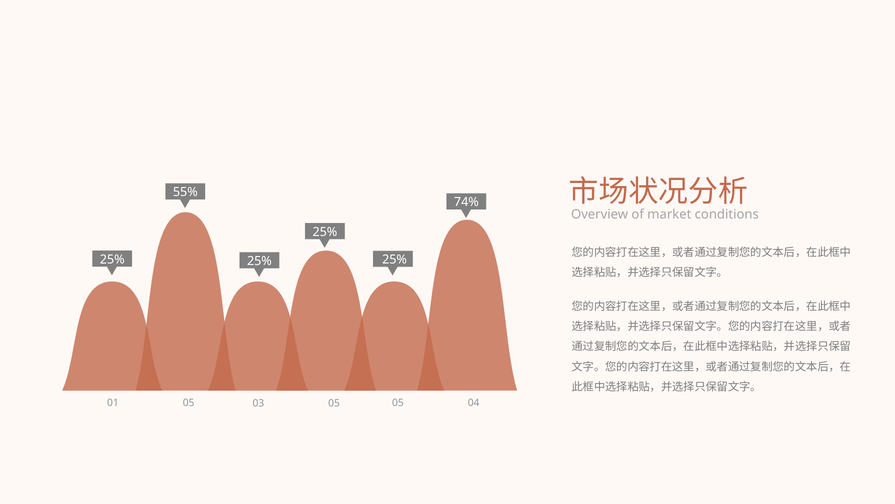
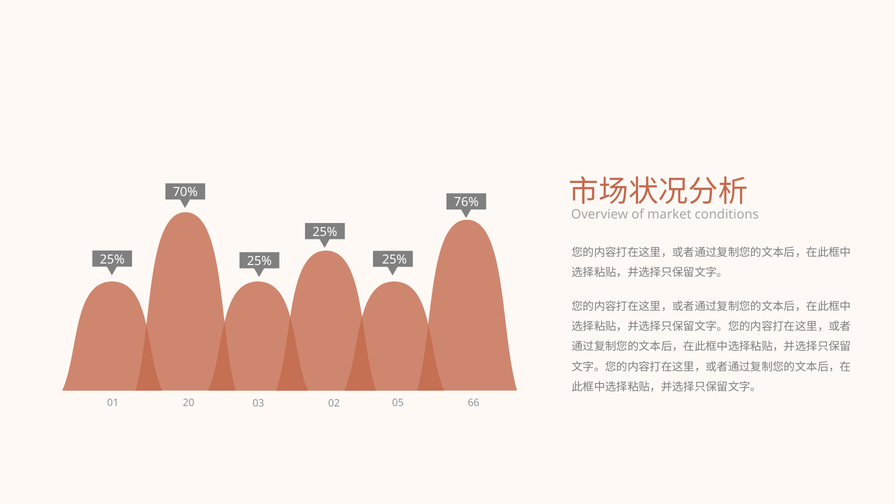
55%: 55% -> 70%
74%: 74% -> 76%
01 05: 05 -> 20
03 05: 05 -> 02
04: 04 -> 66
